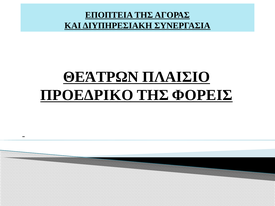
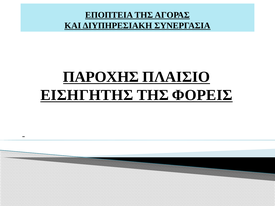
ΘΕΆΤΡΩΝ: ΘΕΆΤΡΩΝ -> ΠΑΡΟΧΗΣ
ΠΡΟΕΔΡΙΚΟ: ΠΡΟΕΔΡΙΚΟ -> ΕΙΣΗΓΗΤΗΣ
